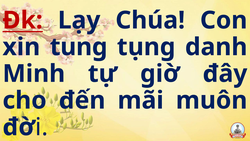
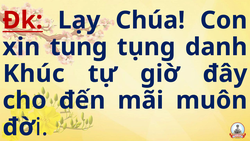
Minh: Minh -> Khúc
